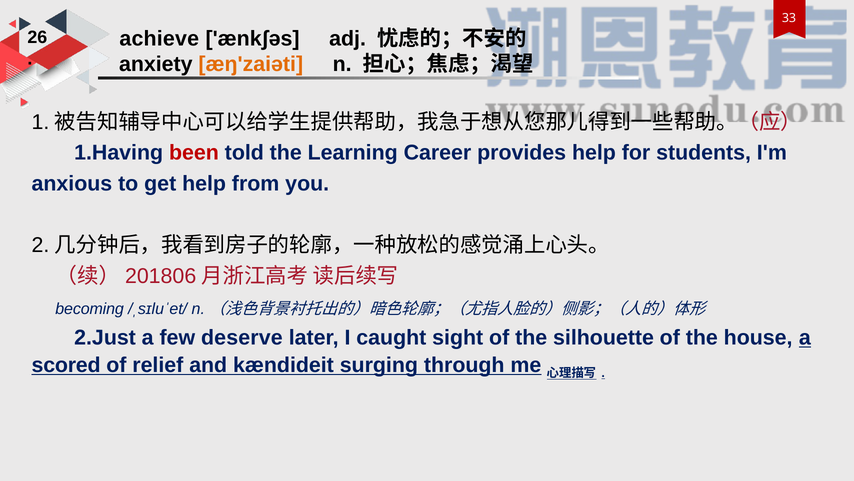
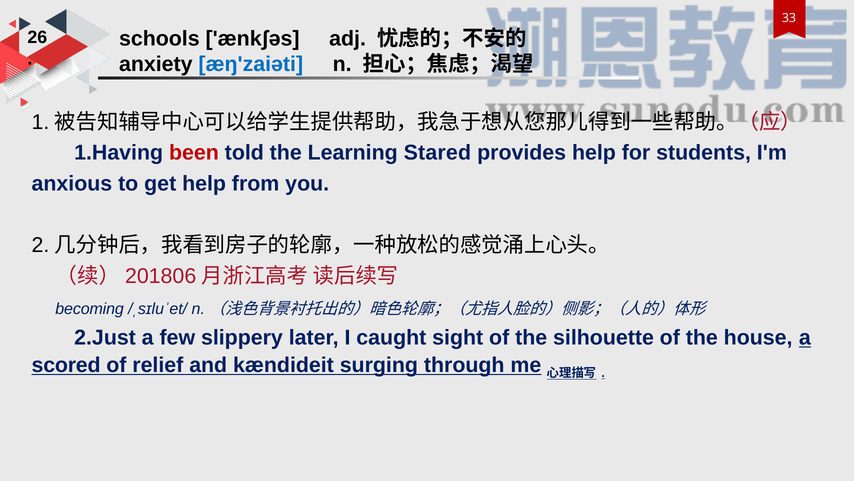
achieve: achieve -> schools
æŋ'zaiəti colour: orange -> blue
Career: Career -> Stared
deserve: deserve -> slippery
